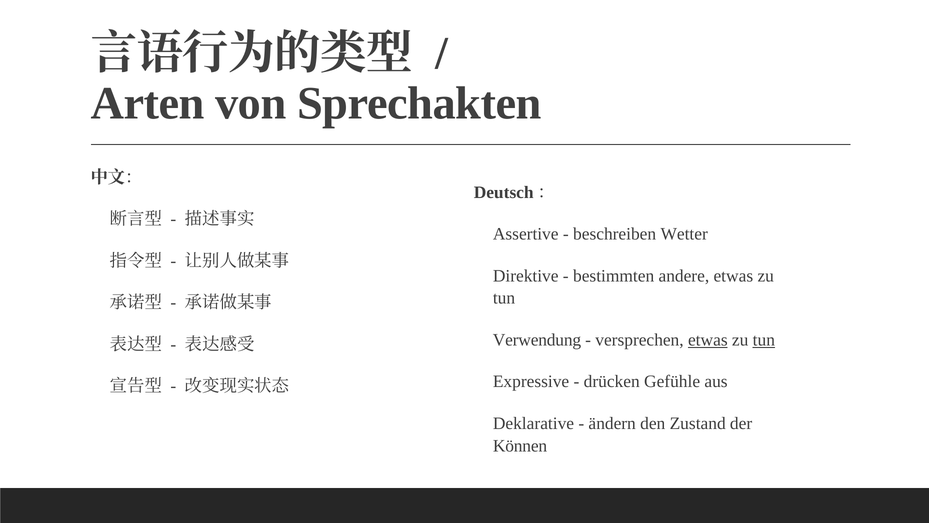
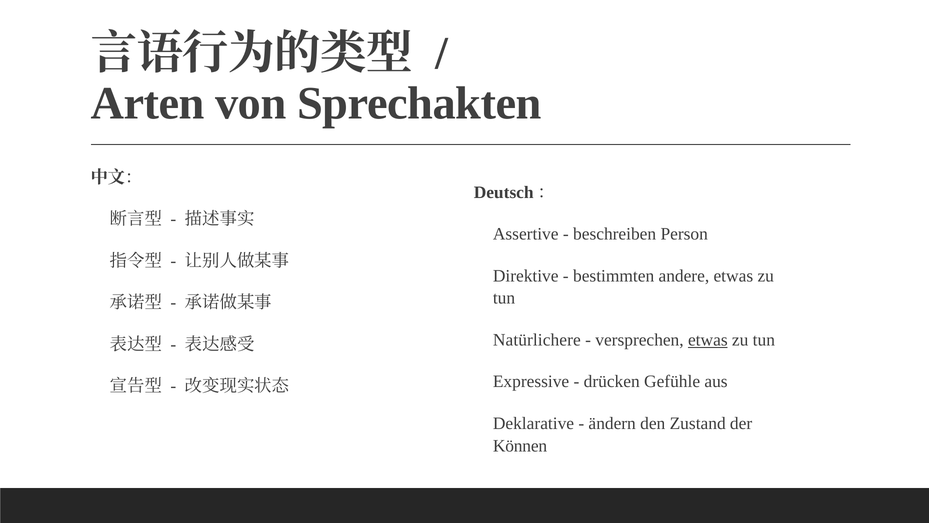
Wetter: Wetter -> Person
Verwendung: Verwendung -> Natürlichere
tun at (764, 340) underline: present -> none
